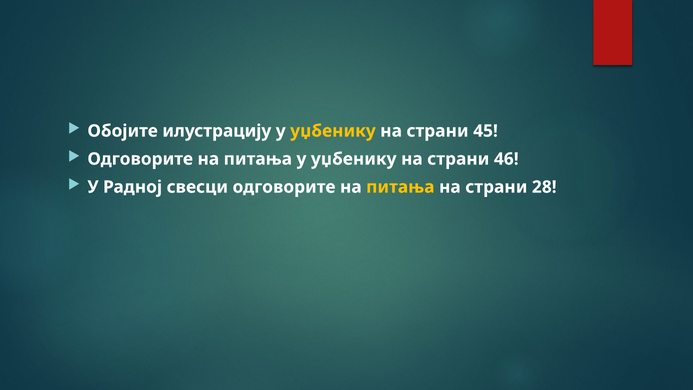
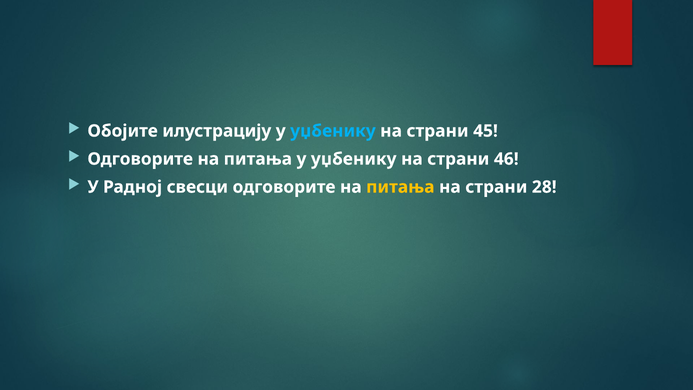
уџбенику at (333, 131) colour: yellow -> light blue
